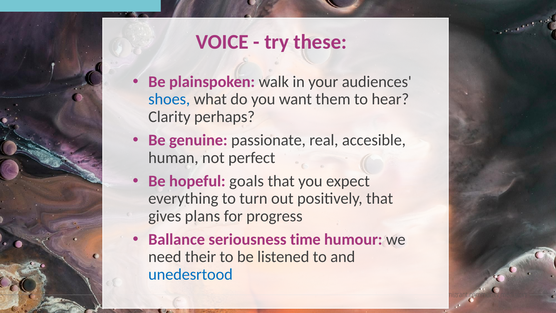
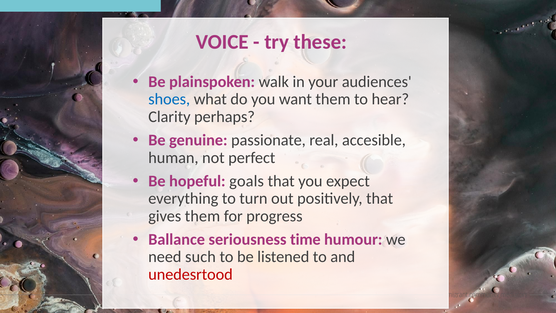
gives plans: plans -> them
their: their -> such
unedesrtood colour: blue -> red
